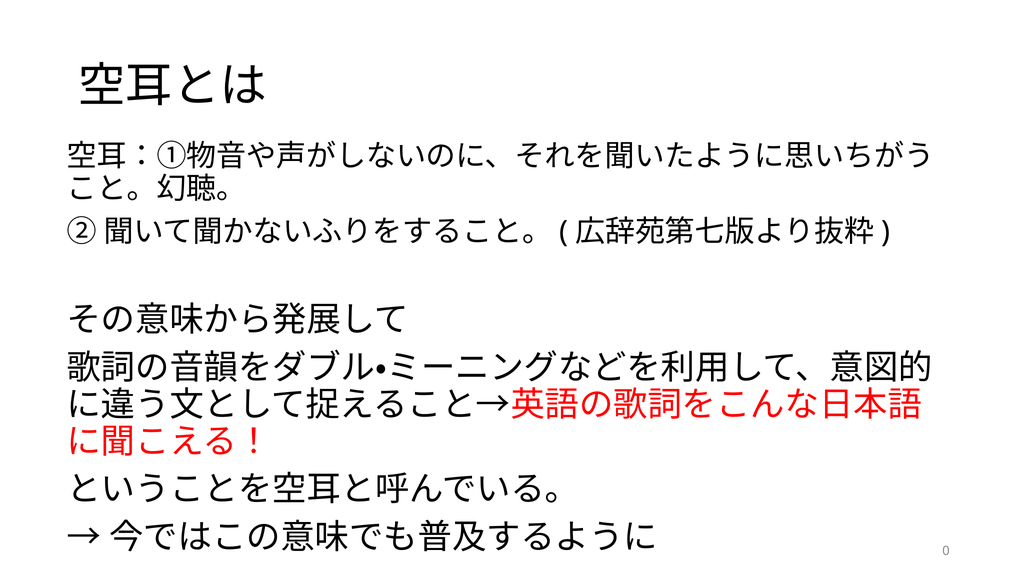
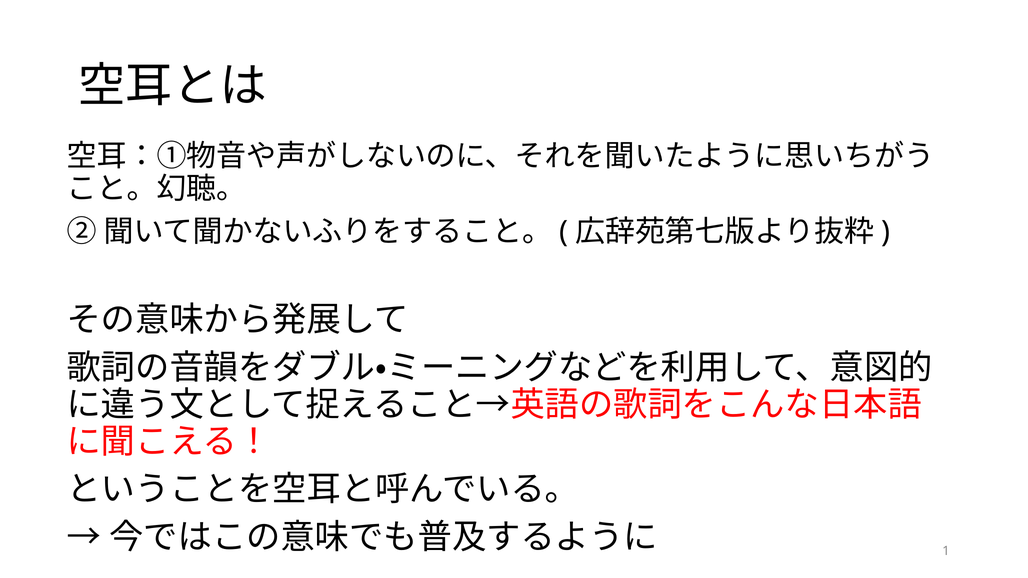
0: 0 -> 1
